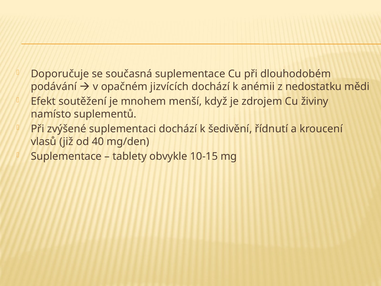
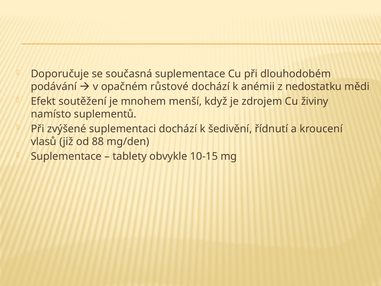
jizvících: jizvících -> růstové
40: 40 -> 88
